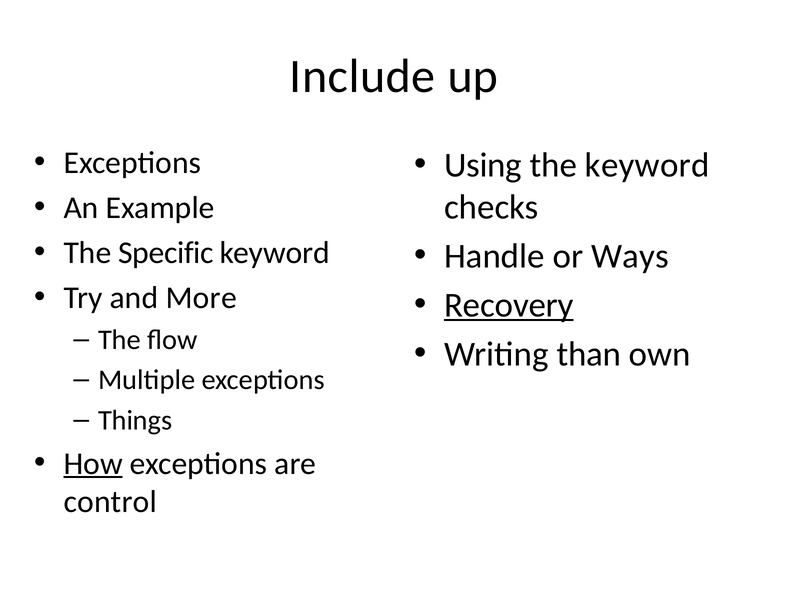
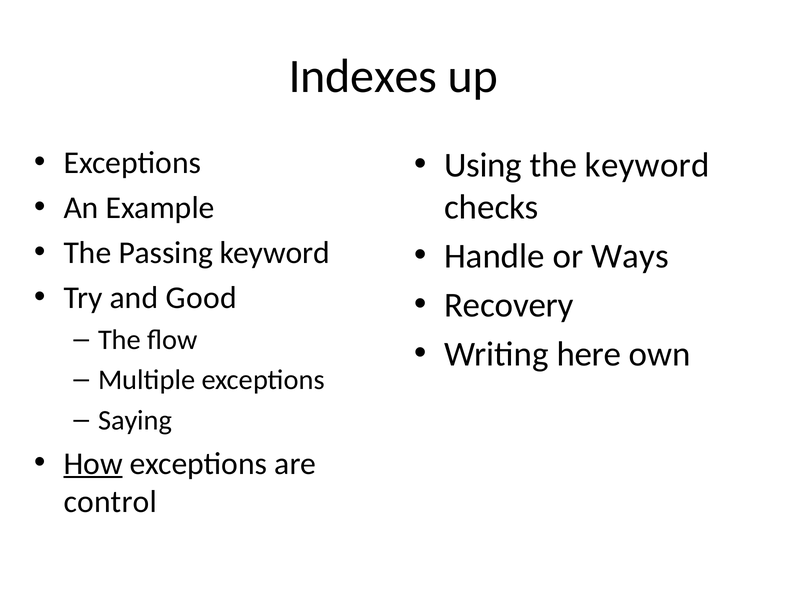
Include: Include -> Indexes
Specific: Specific -> Passing
More: More -> Good
Recovery underline: present -> none
than: than -> here
Things: Things -> Saying
